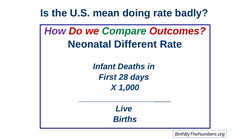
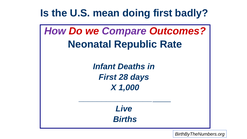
doing rate: rate -> first
Compare colour: green -> purple
Different: Different -> Republic
